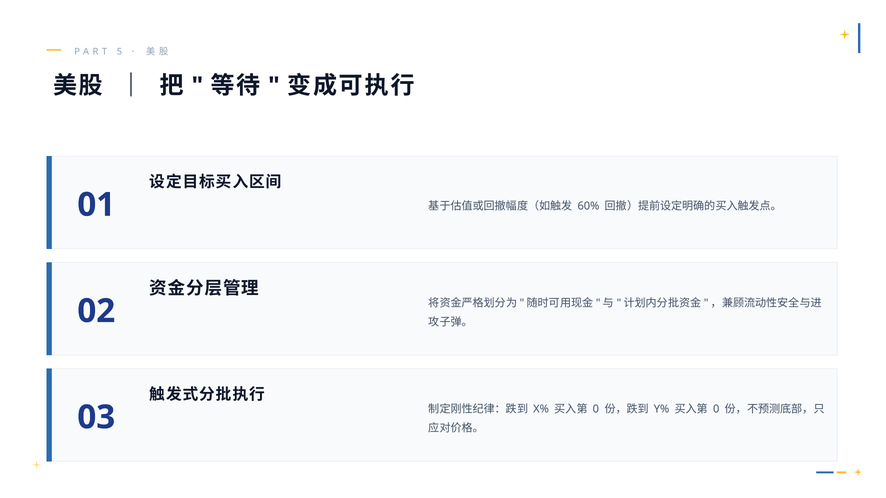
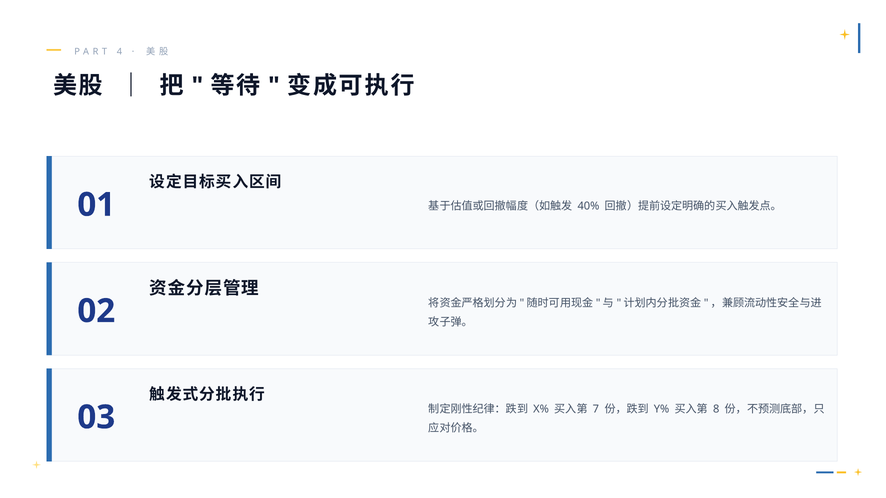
5: 5 -> 4
60%: 60% -> 40%
0 at (596, 409): 0 -> 7
0 at (716, 409): 0 -> 8
